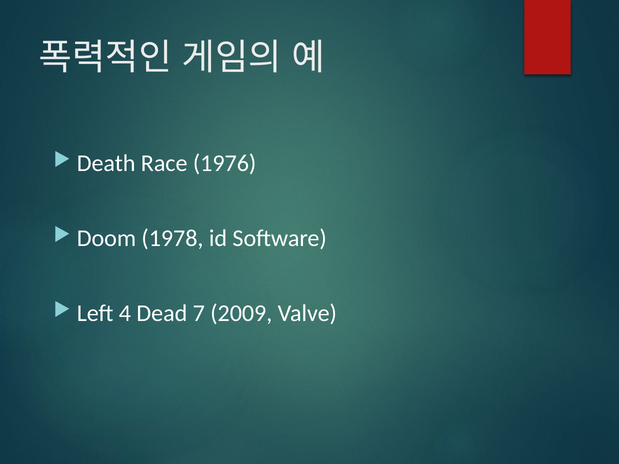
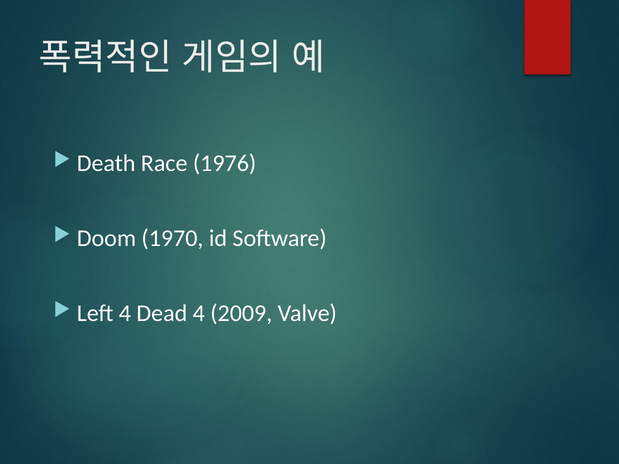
1978: 1978 -> 1970
Dead 7: 7 -> 4
